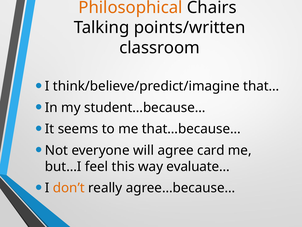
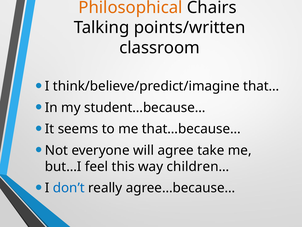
card: card -> take
evaluate…: evaluate… -> children…
don’t colour: orange -> blue
